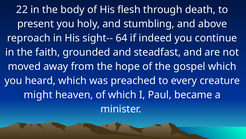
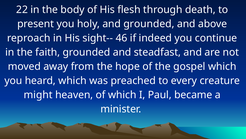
and stumbling: stumbling -> grounded
64: 64 -> 46
